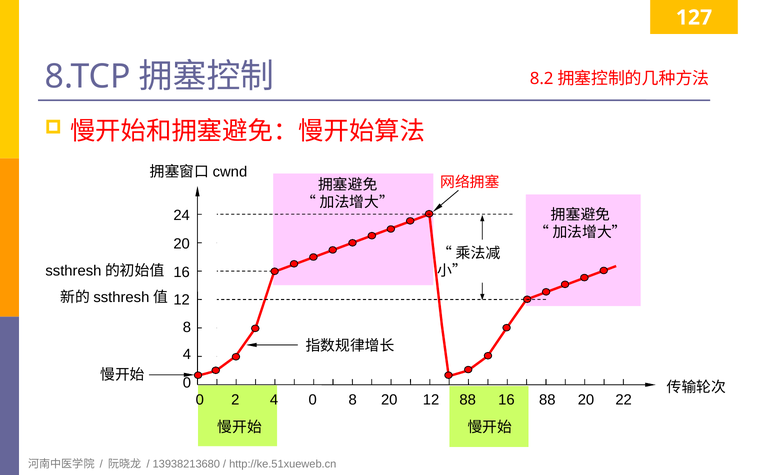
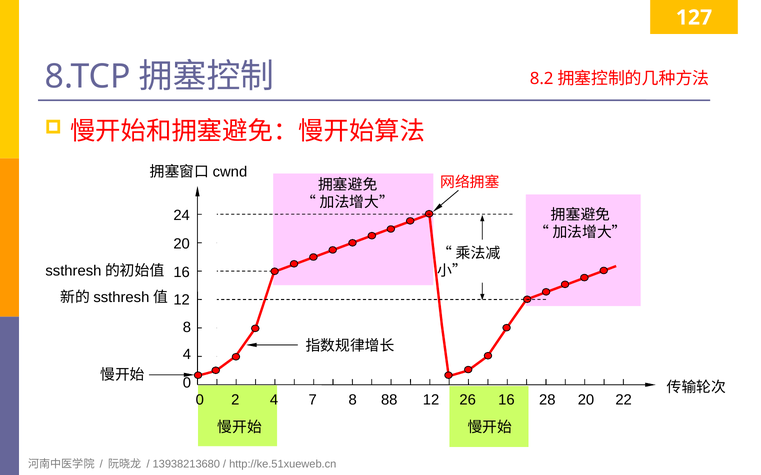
4 0: 0 -> 7
8 20: 20 -> 88
12 88: 88 -> 26
16 88: 88 -> 28
